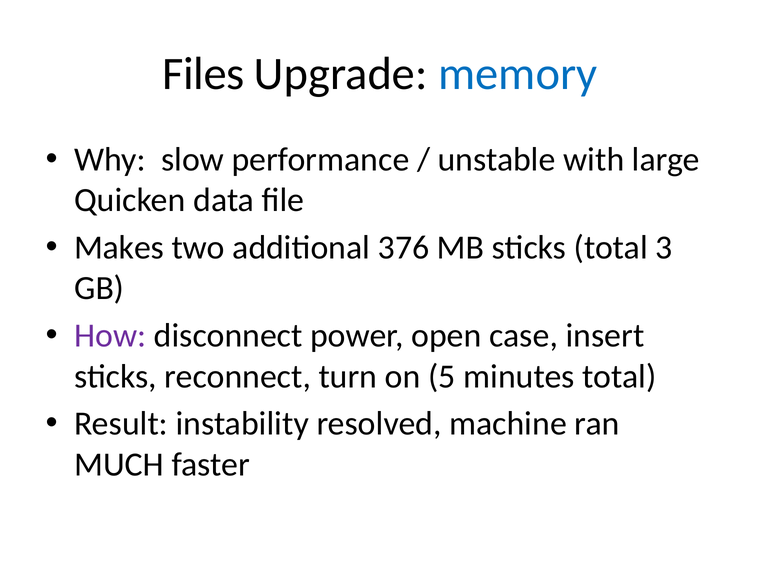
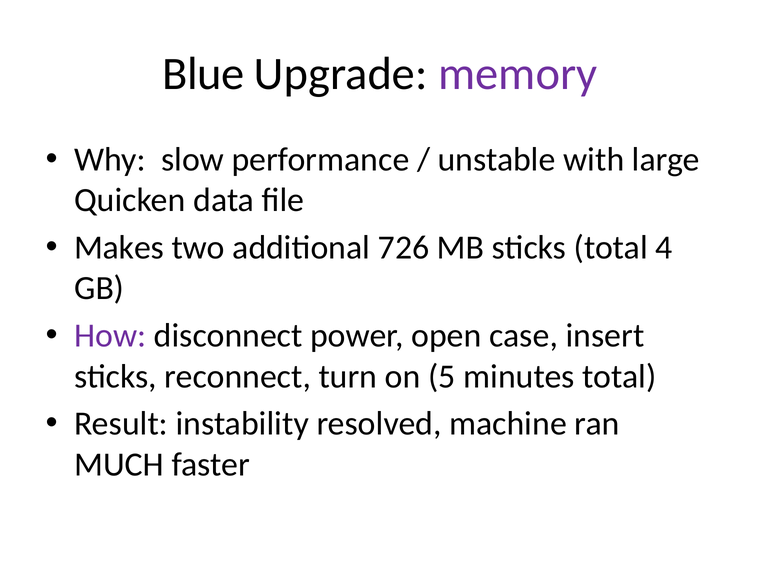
Files: Files -> Blue
memory colour: blue -> purple
376: 376 -> 726
3: 3 -> 4
